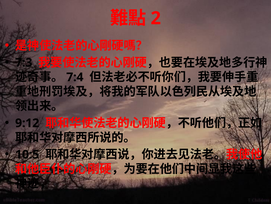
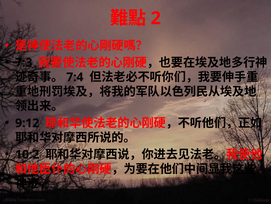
10:5: 10:5 -> 10:2
